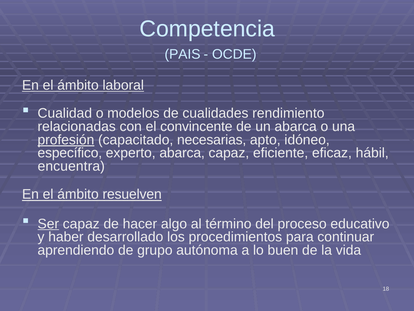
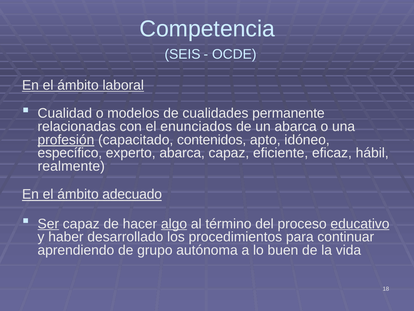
PAIS: PAIS -> SEIS
rendimiento: rendimiento -> permanente
convincente: convincente -> enunciados
necesarias: necesarias -> contenidos
encuentra: encuentra -> realmente
resuelven: resuelven -> adecuado
algo underline: none -> present
educativo underline: none -> present
